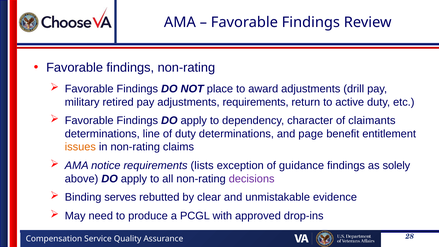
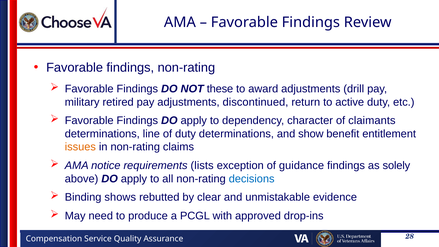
place: place -> these
adjustments requirements: requirements -> discontinued
page: page -> show
decisions colour: purple -> blue
serves: serves -> shows
